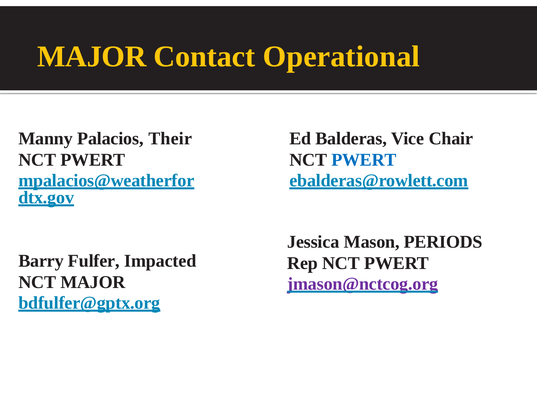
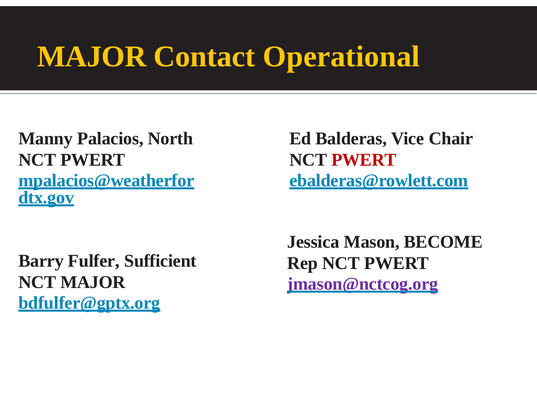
Their: Their -> North
PWERT at (364, 160) colour: blue -> red
PERIODS: PERIODS -> BECOME
Impacted: Impacted -> Sufficient
